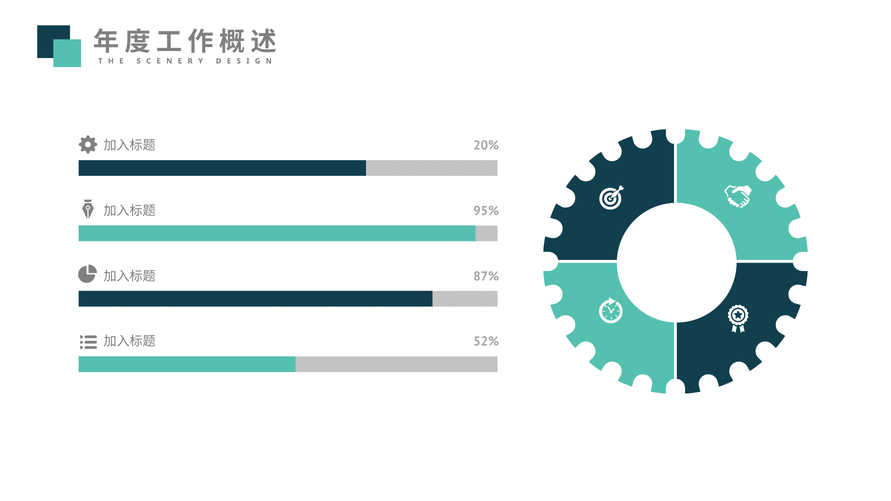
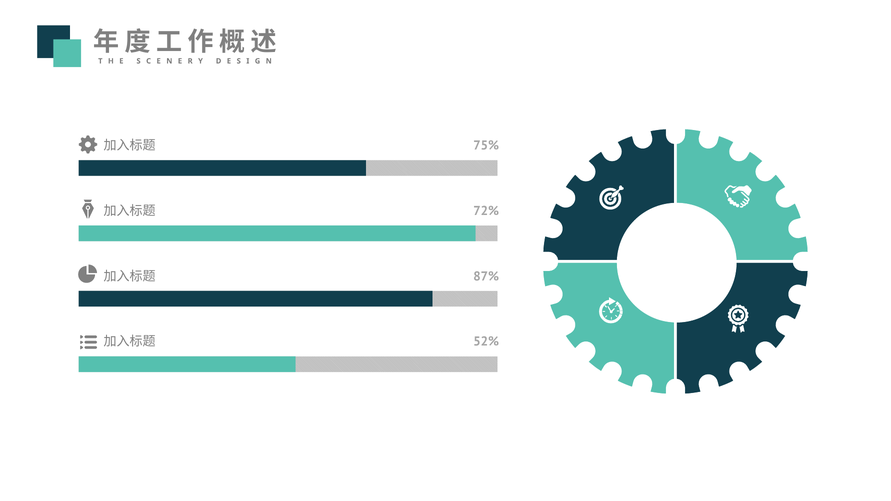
20%: 20% -> 75%
95%: 95% -> 72%
